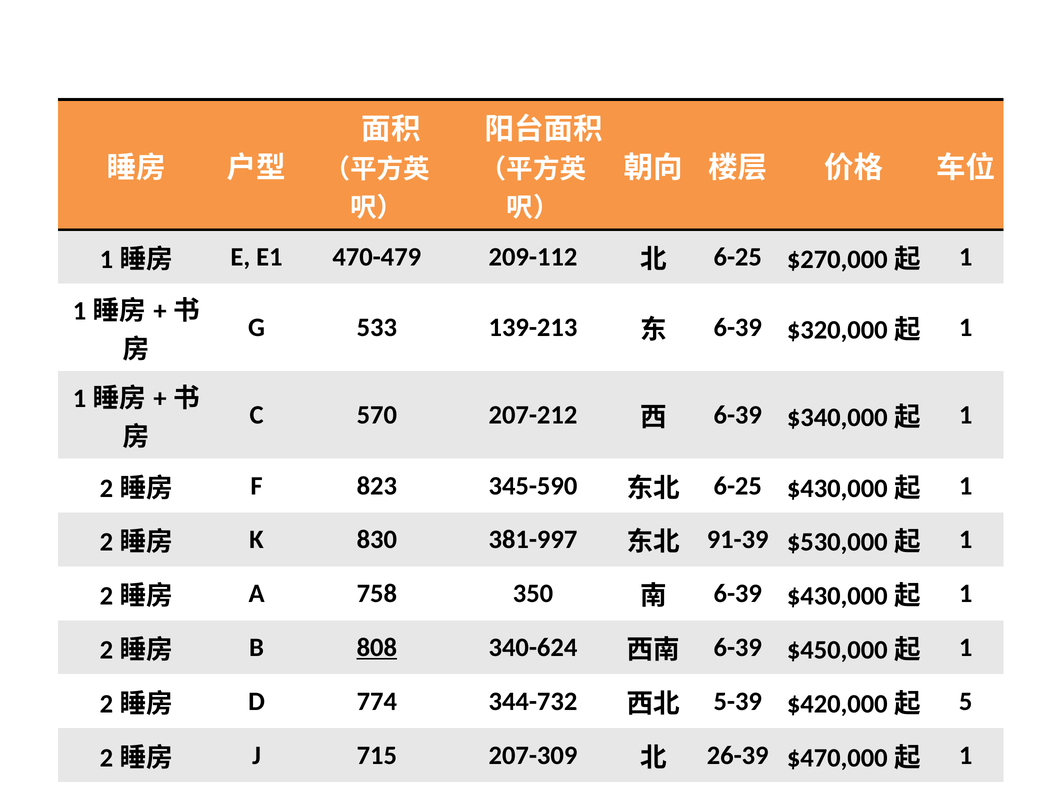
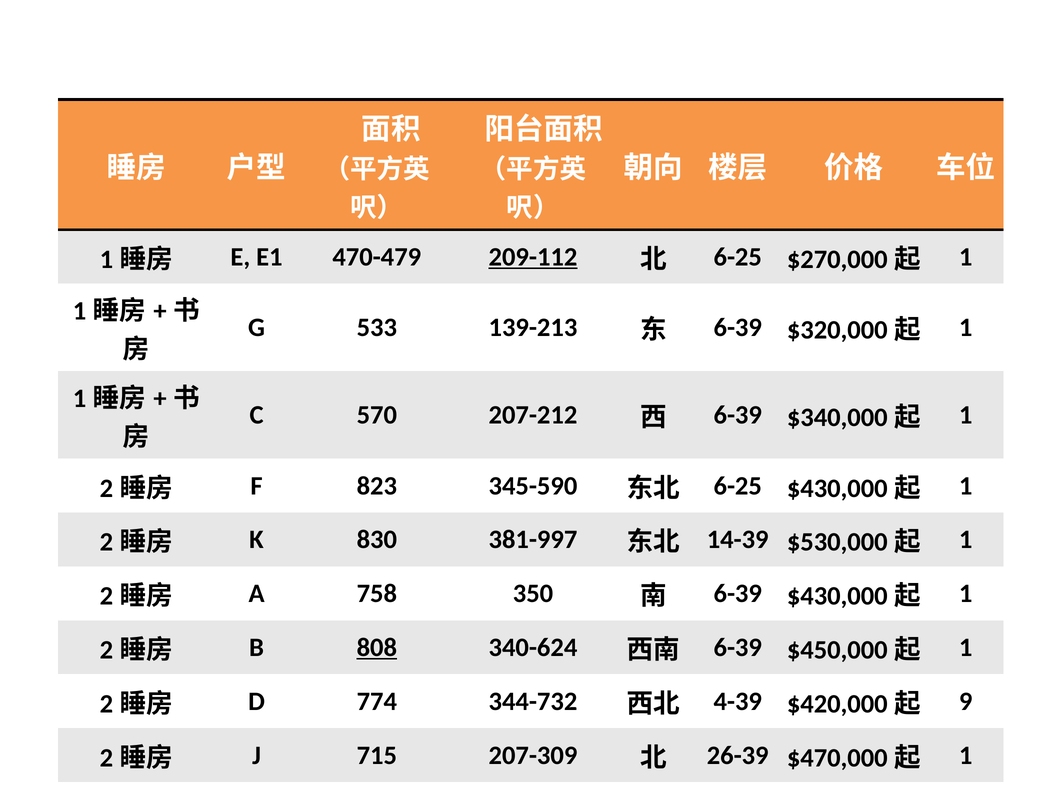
209-112 underline: none -> present
91-39: 91-39 -> 14-39
5-39: 5-39 -> 4-39
5: 5 -> 9
